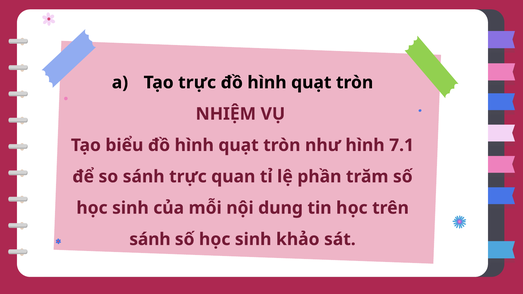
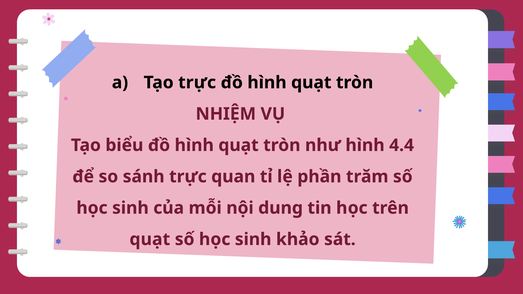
7.1: 7.1 -> 4.4
sánh at (150, 239): sánh -> quạt
